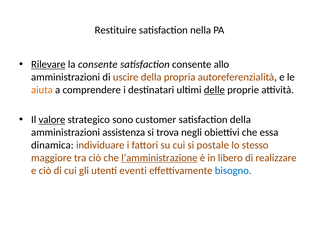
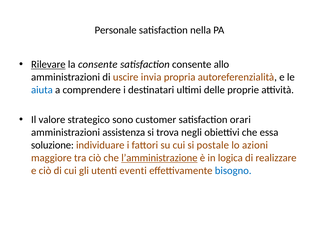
Restituire: Restituire -> Personale
uscire della: della -> invia
aiuta colour: orange -> blue
delle underline: present -> none
valore underline: present -> none
satisfaction della: della -> orari
dinamica: dinamica -> soluzione
stesso: stesso -> azioni
libero: libero -> logica
